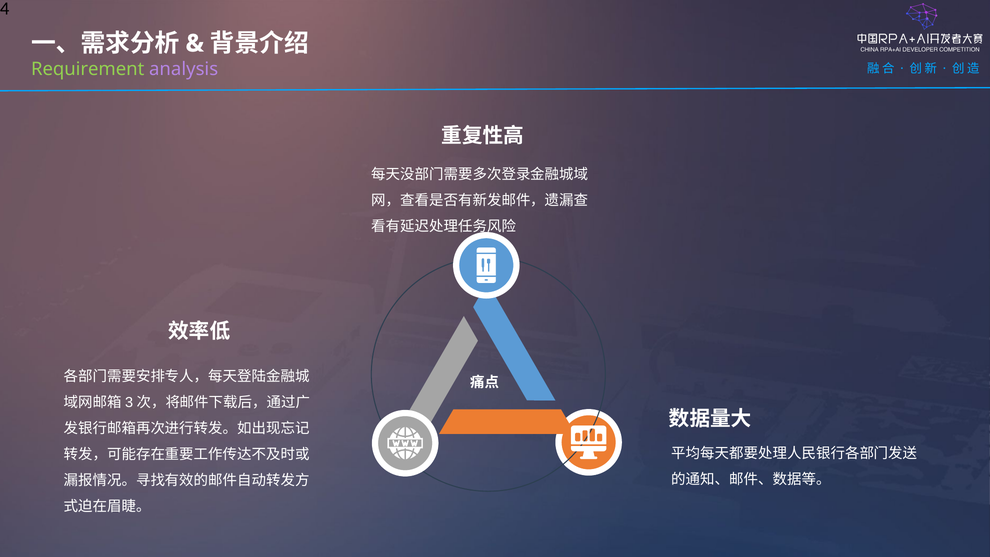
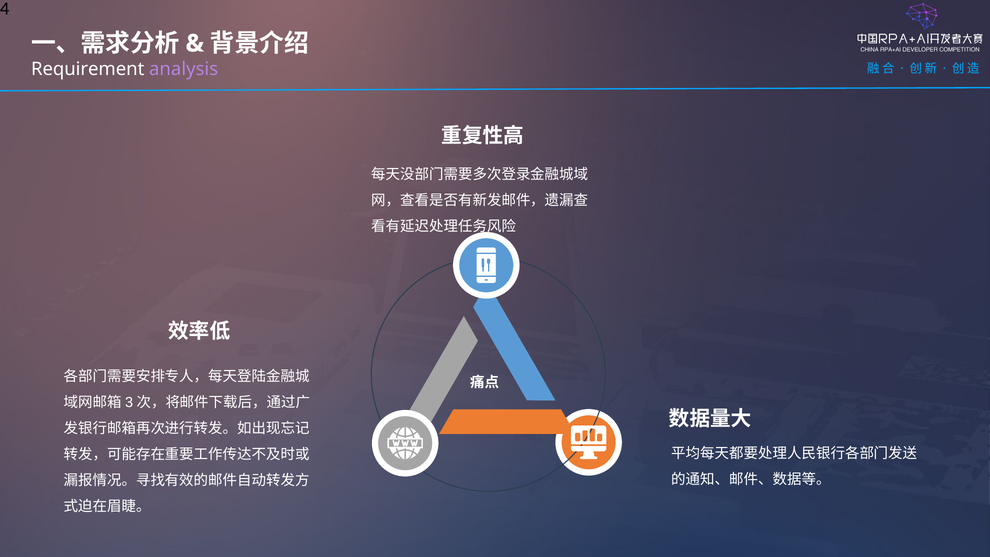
Requirement colour: light green -> white
